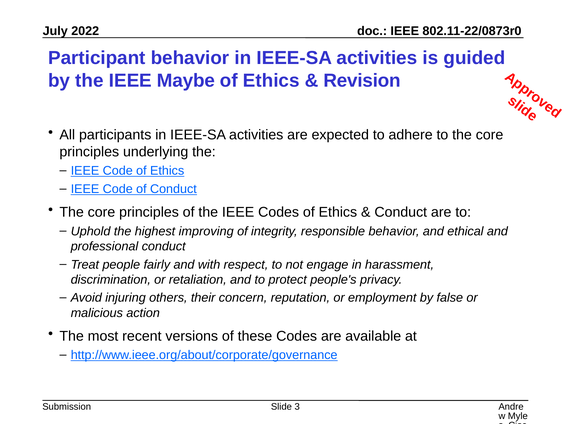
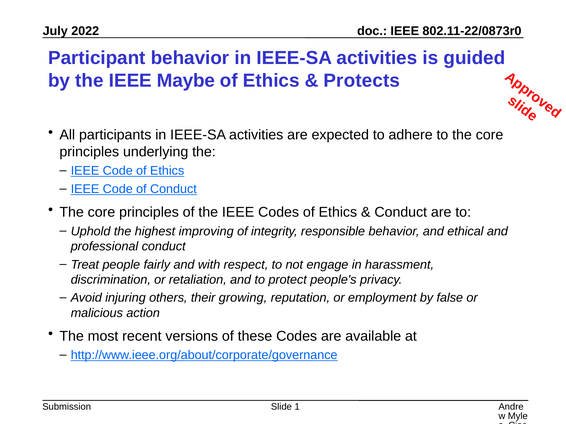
Revision: Revision -> Protects
concern: concern -> growing
3: 3 -> 1
